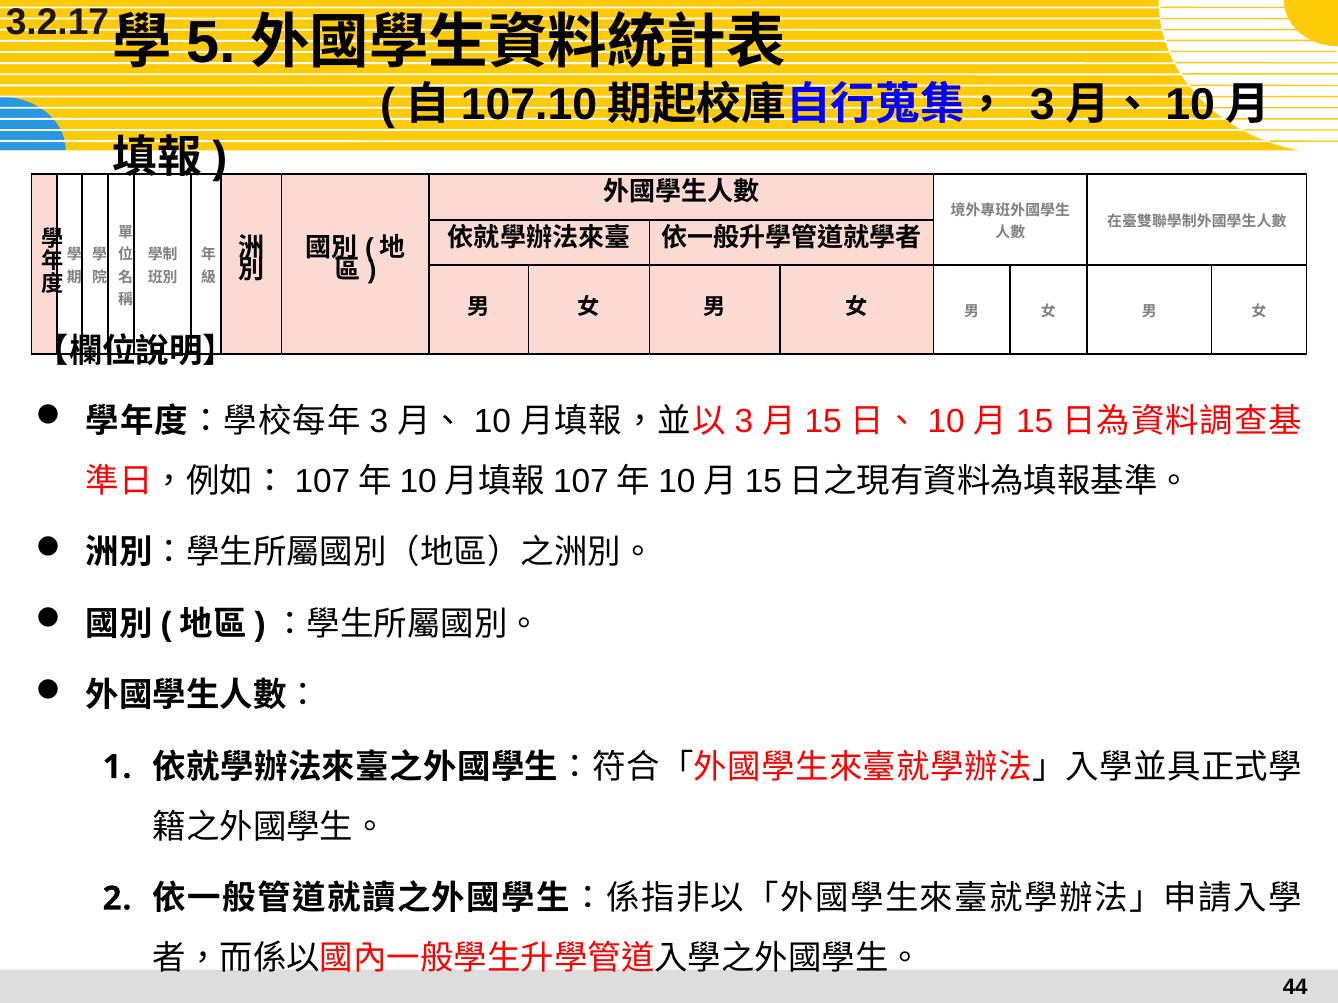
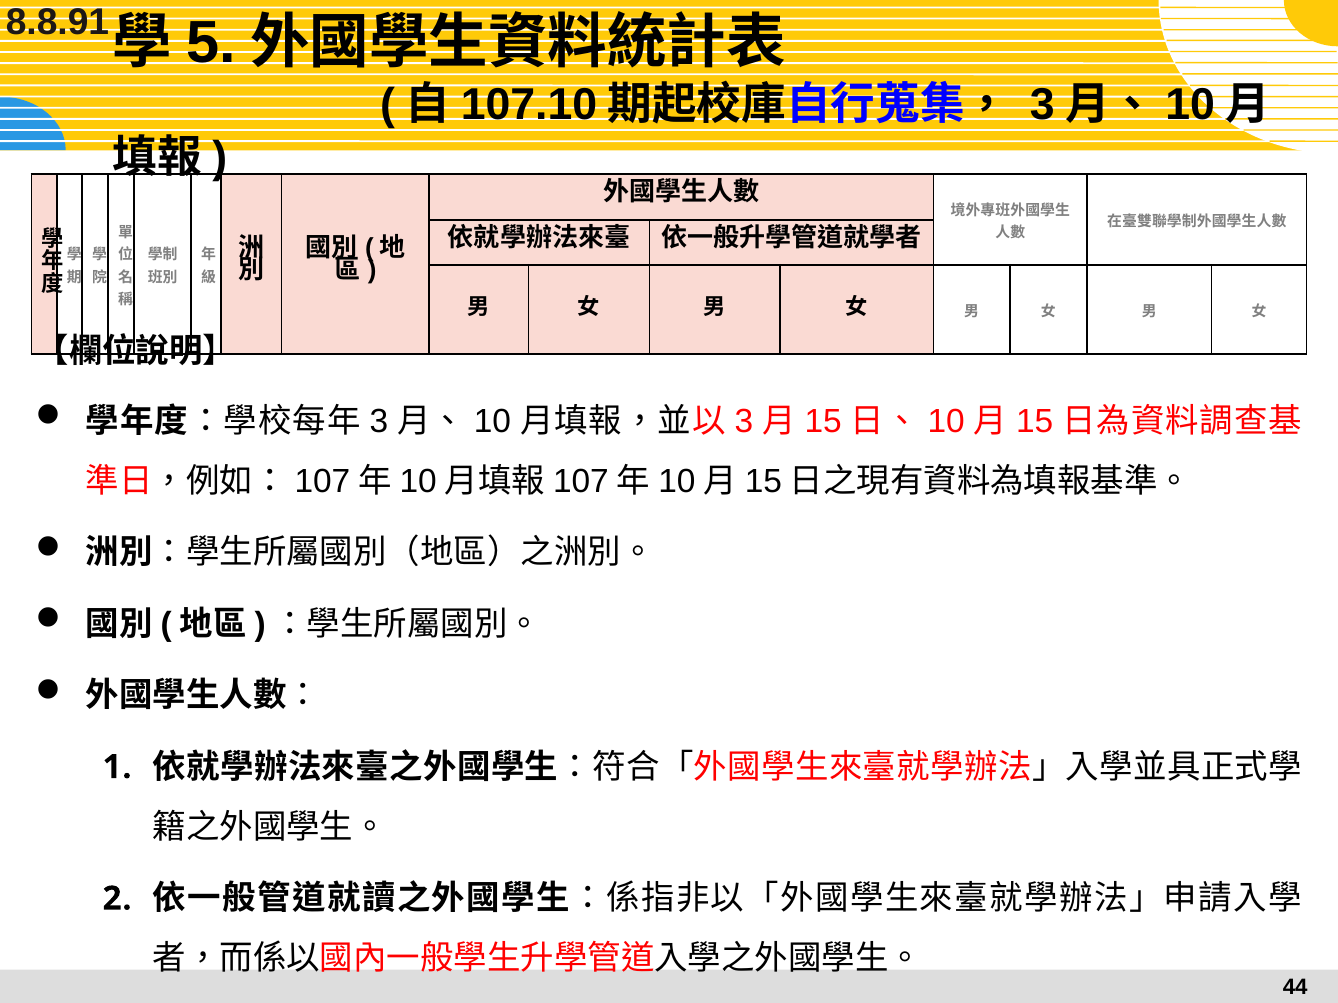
3.2.17: 3.2.17 -> 8.8.91
